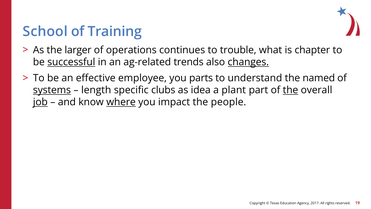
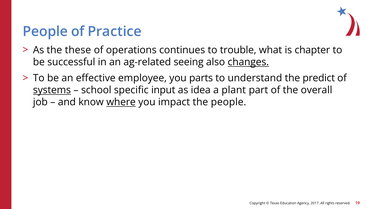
School at (45, 31): School -> People
Training: Training -> Practice
larger: larger -> these
successful underline: present -> none
trends: trends -> seeing
named: named -> predict
length: length -> school
clubs: clubs -> input
the at (290, 90) underline: present -> none
job underline: present -> none
